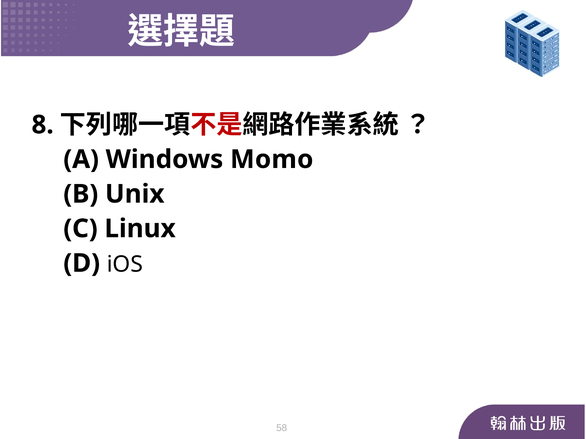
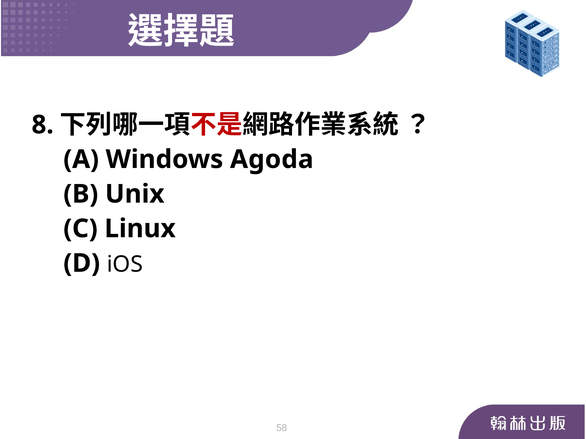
Momo: Momo -> Agoda
